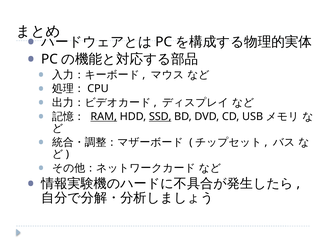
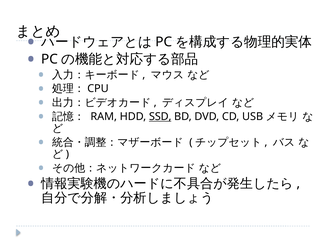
RAM underline: present -> none
